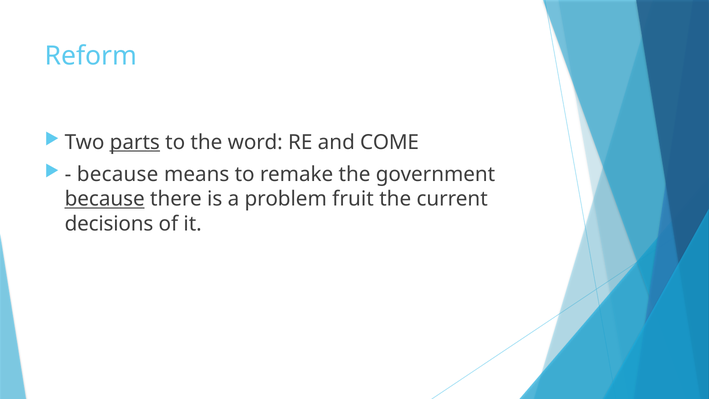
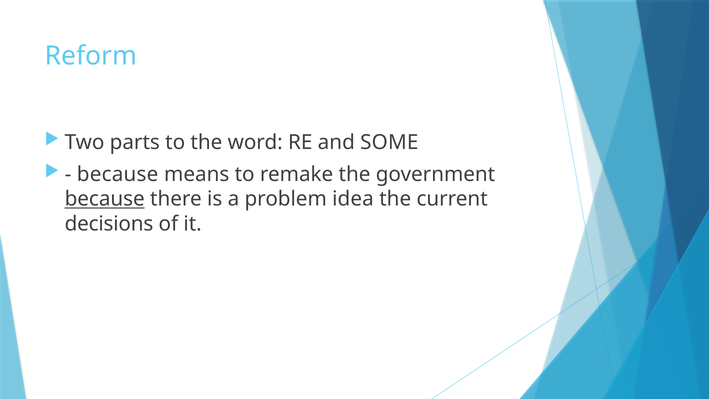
parts underline: present -> none
COME: COME -> SOME
fruit: fruit -> idea
